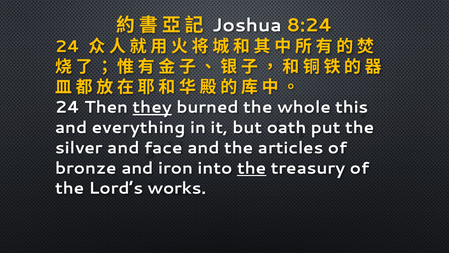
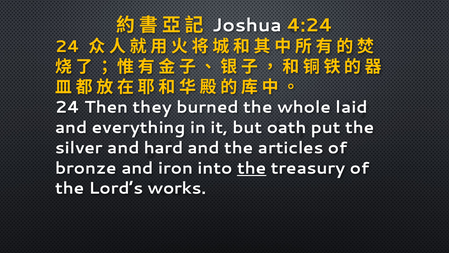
8:24: 8:24 -> 4:24
they underline: present -> none
this: this -> laid
face: face -> hard
